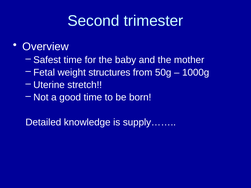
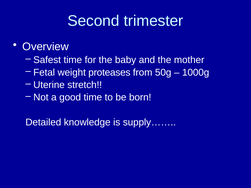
structures: structures -> proteases
